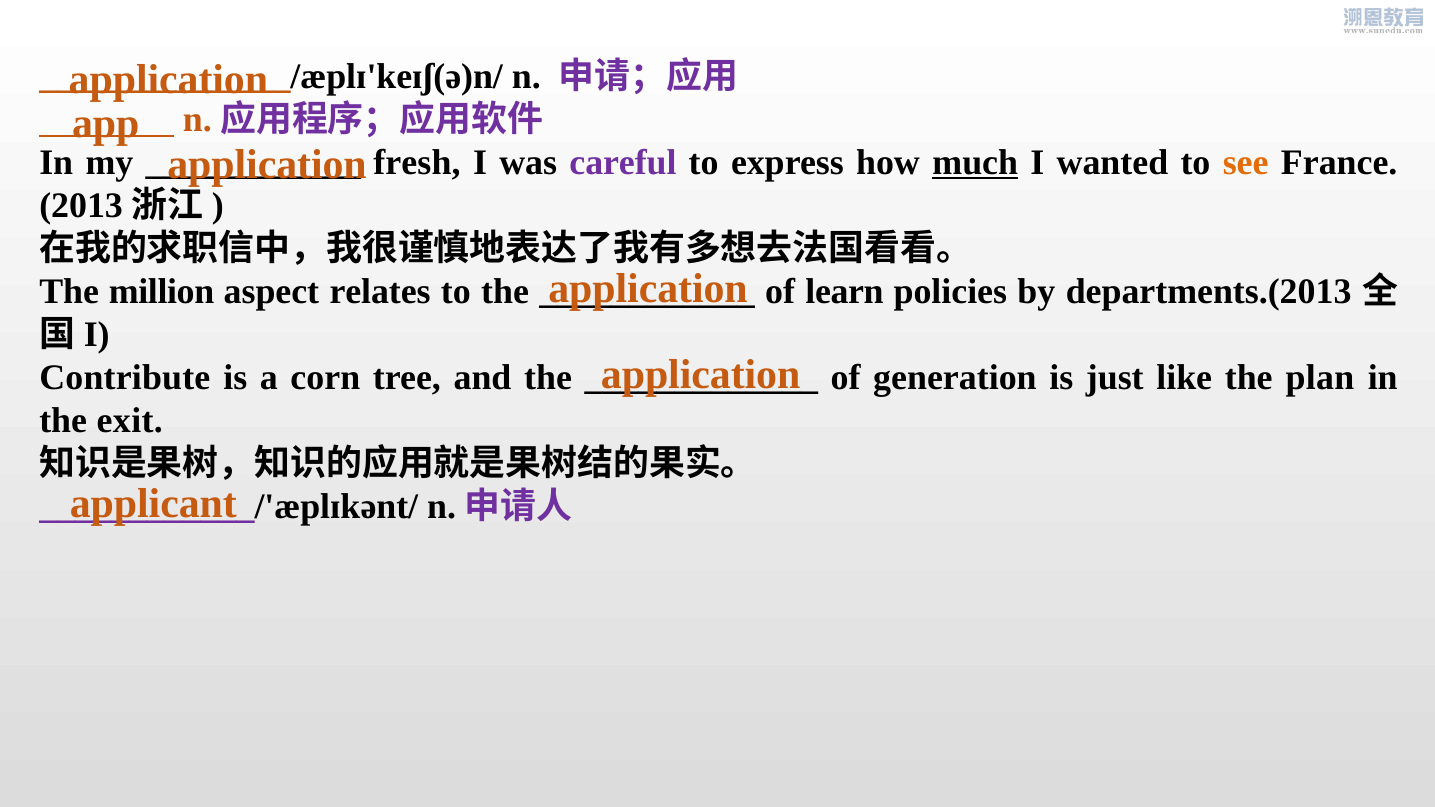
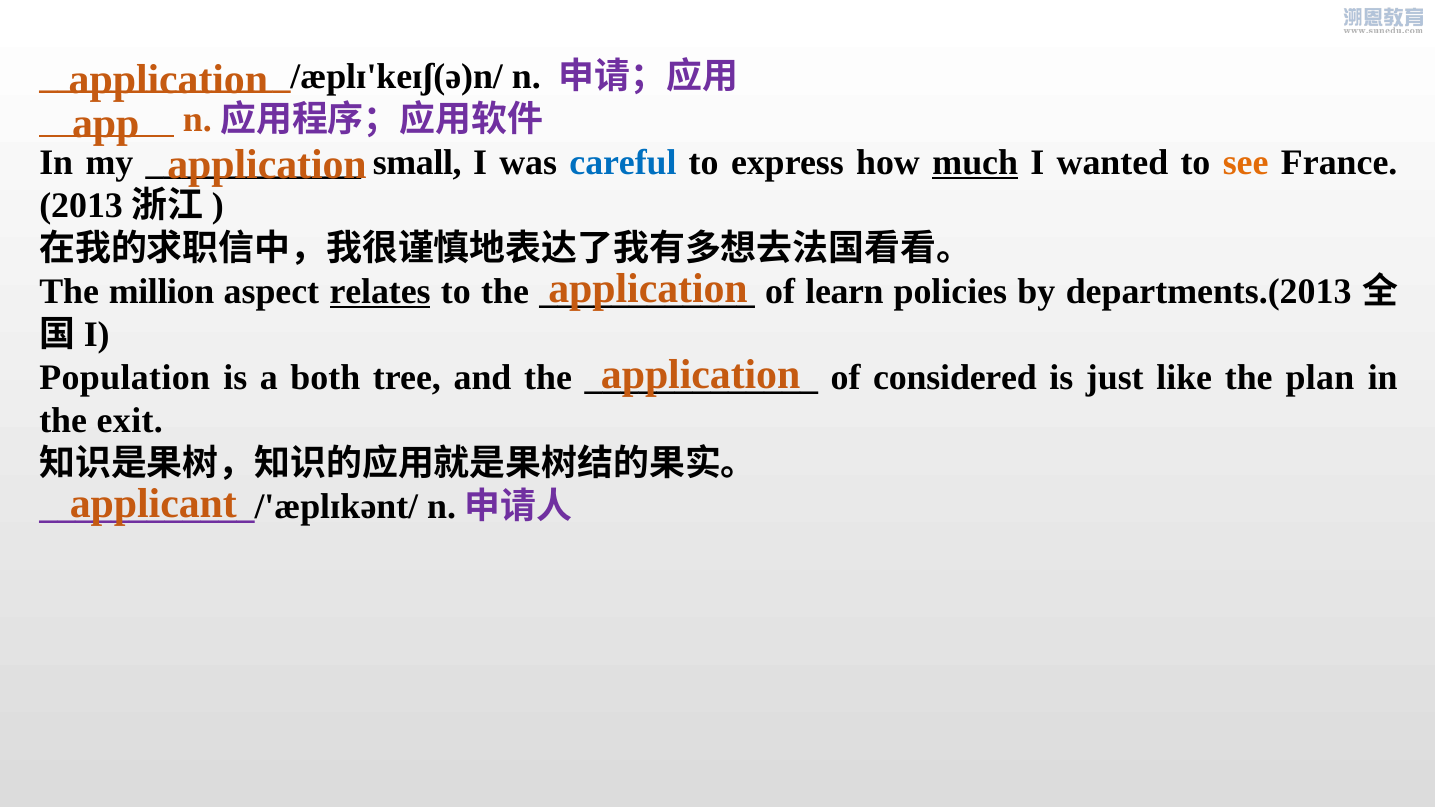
fresh: fresh -> small
careful colour: purple -> blue
relates underline: none -> present
Contribute: Contribute -> Population
corn: corn -> both
generation: generation -> considered
